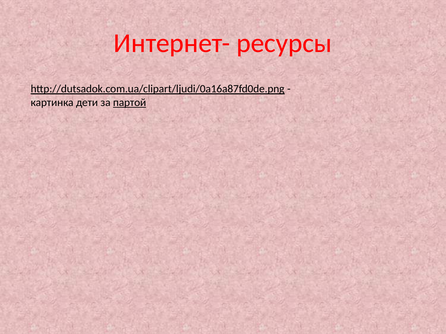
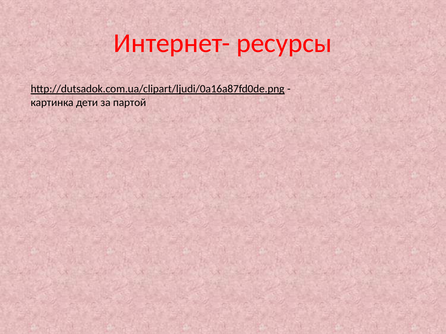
партой underline: present -> none
